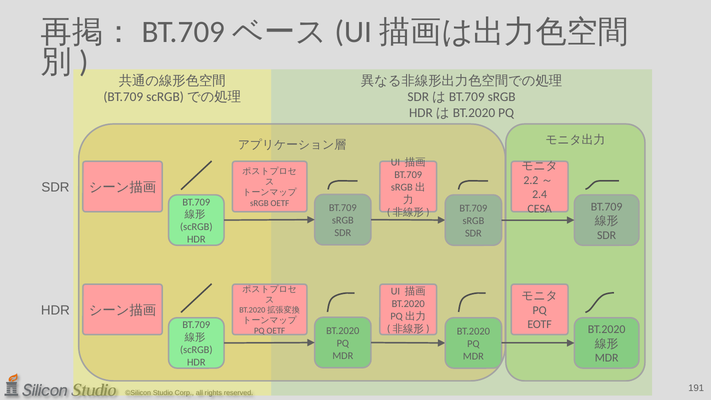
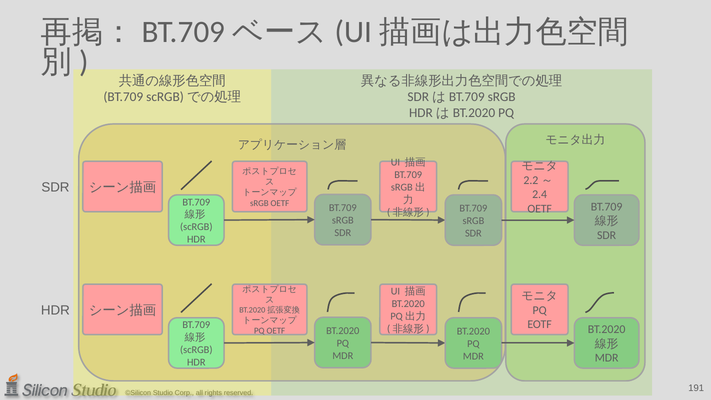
CESA at (540, 209): CESA -> OETF
